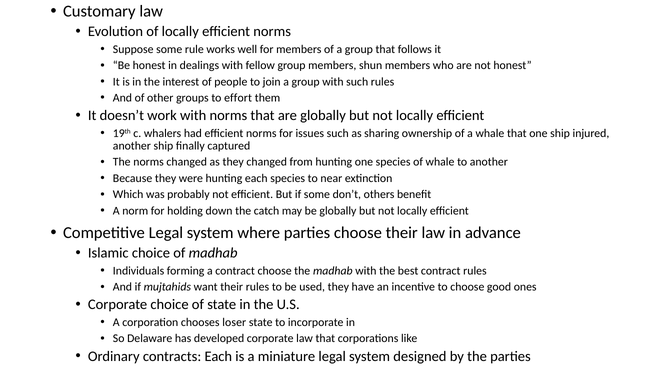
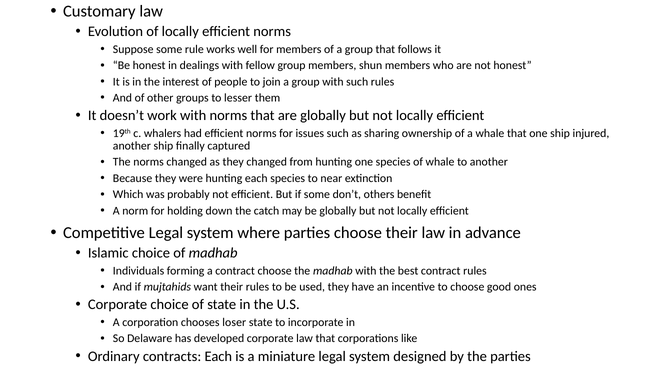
effort: effort -> lesser
